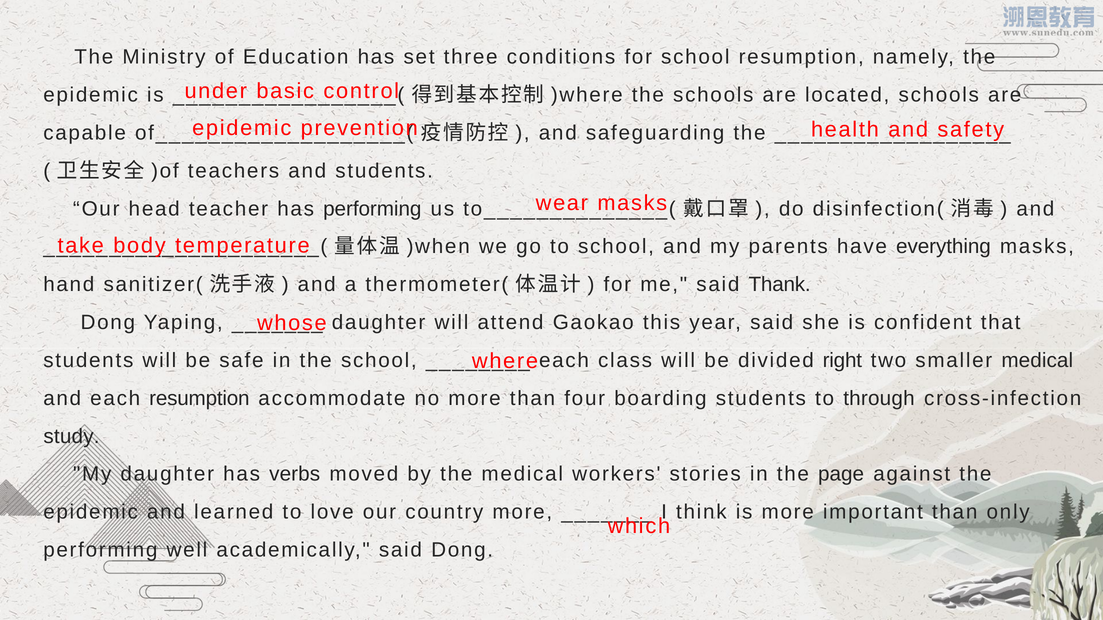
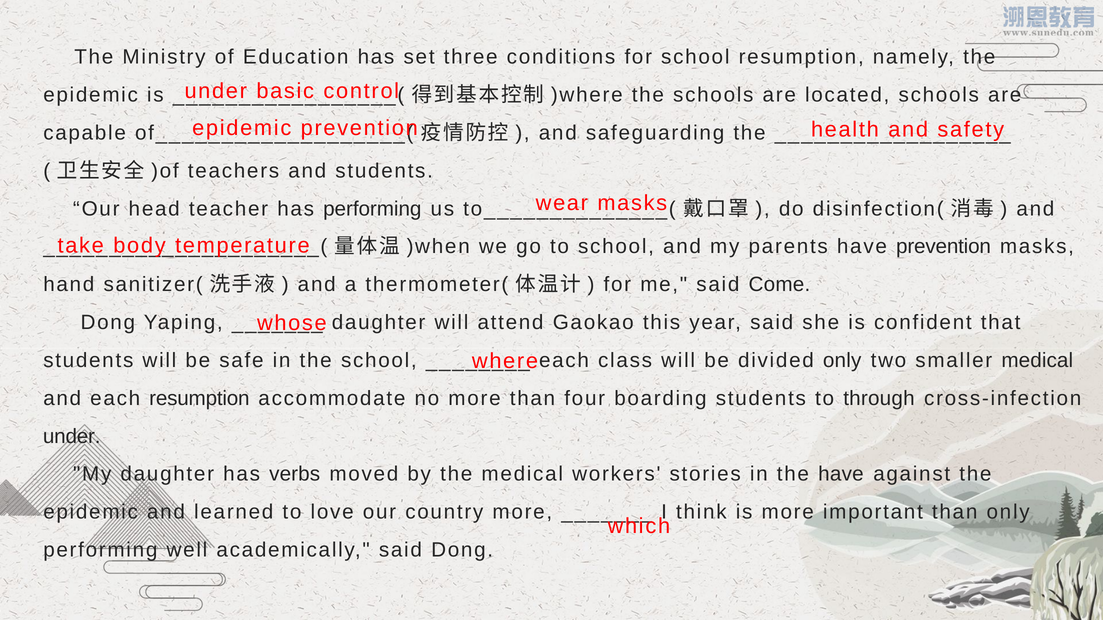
have everything: everything -> prevention
Thank: Thank -> Come
divided right: right -> only
study at (72, 437): study -> under
the page: page -> have
